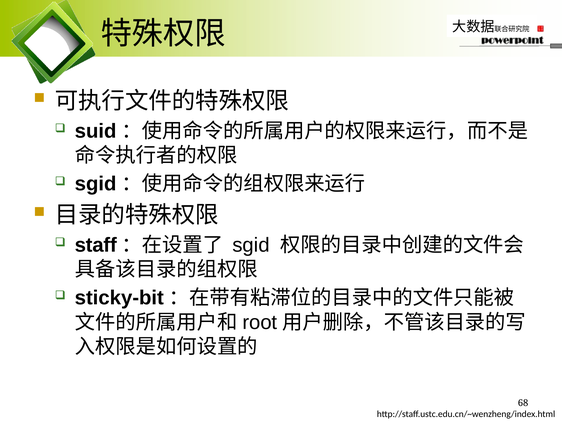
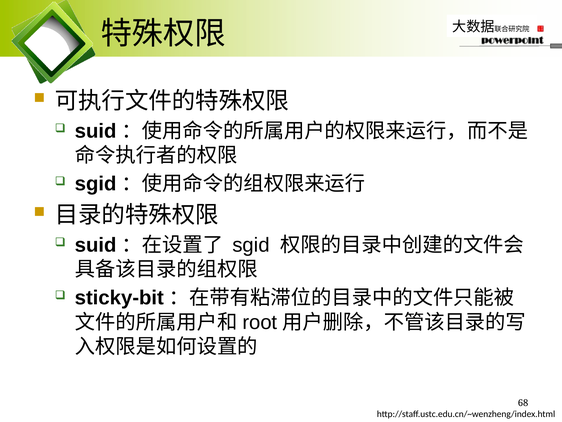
staff at (96, 245): staff -> suid
